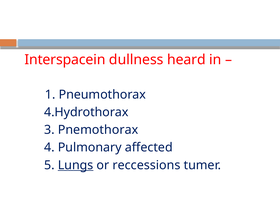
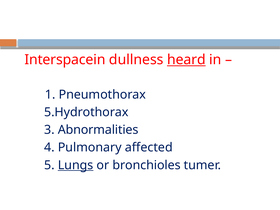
heard underline: none -> present
4.Hydrothorax: 4.Hydrothorax -> 5.Hydrothorax
Pnemothorax: Pnemothorax -> Abnormalities
reccessions: reccessions -> bronchioles
